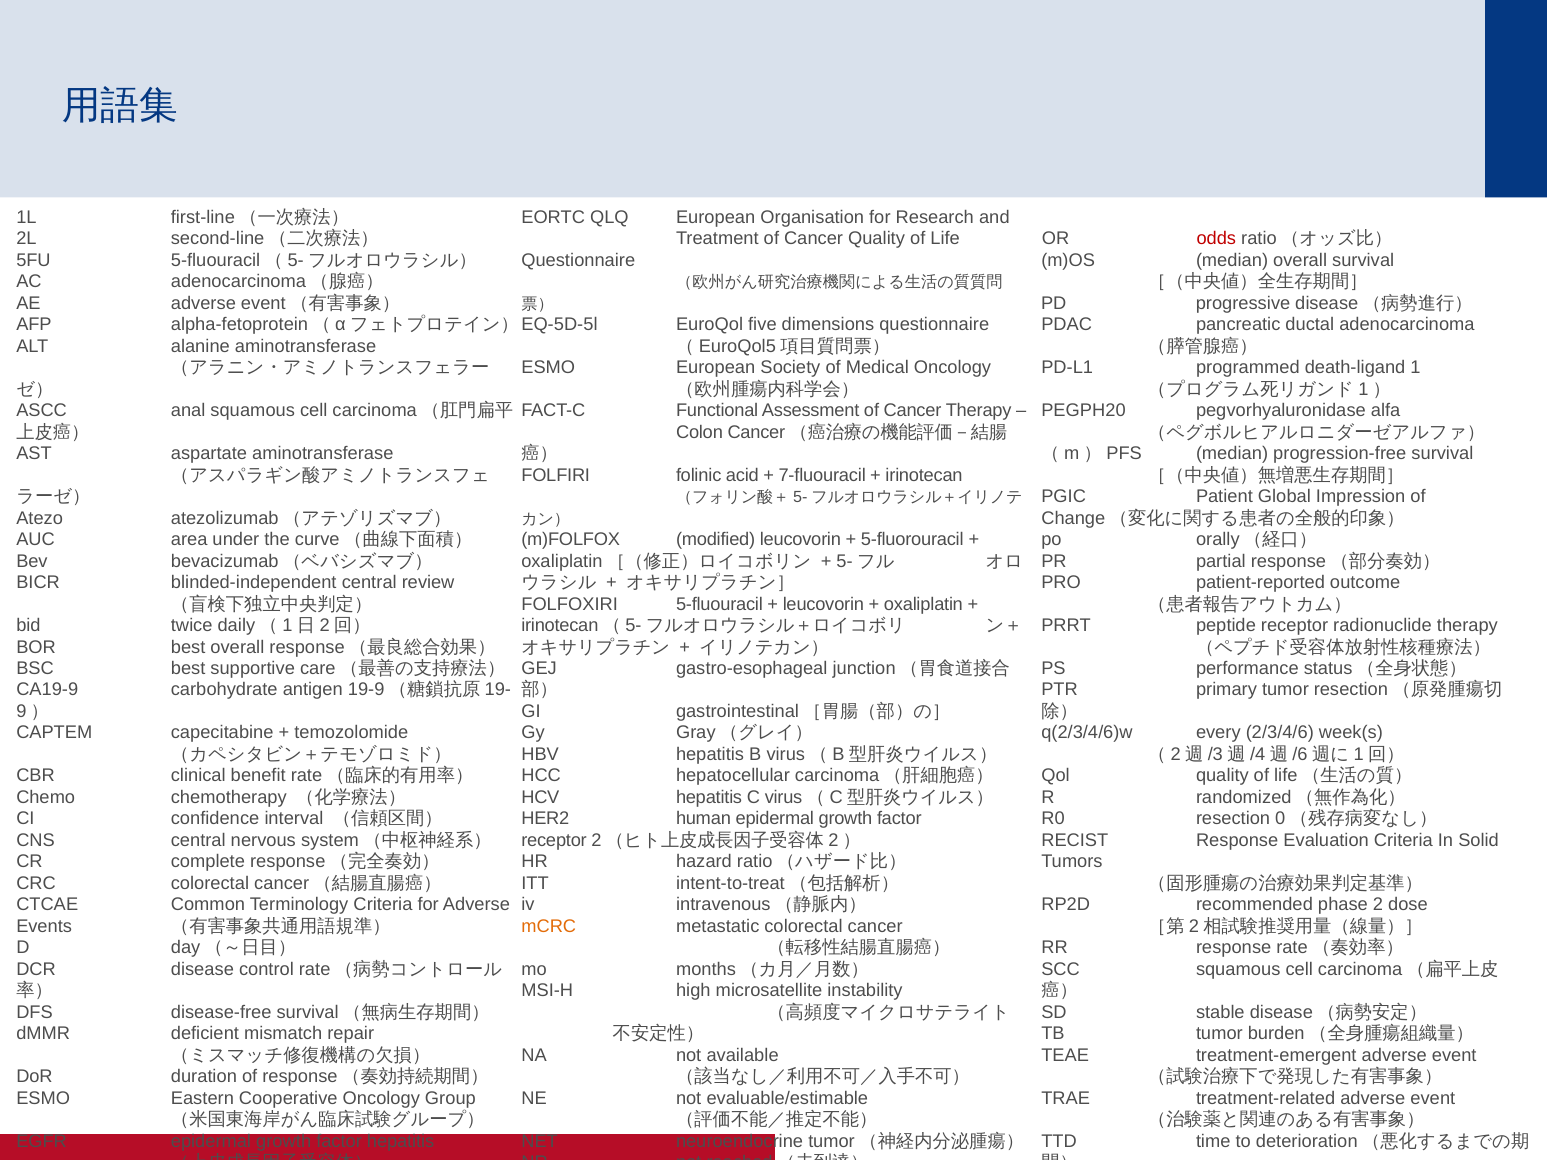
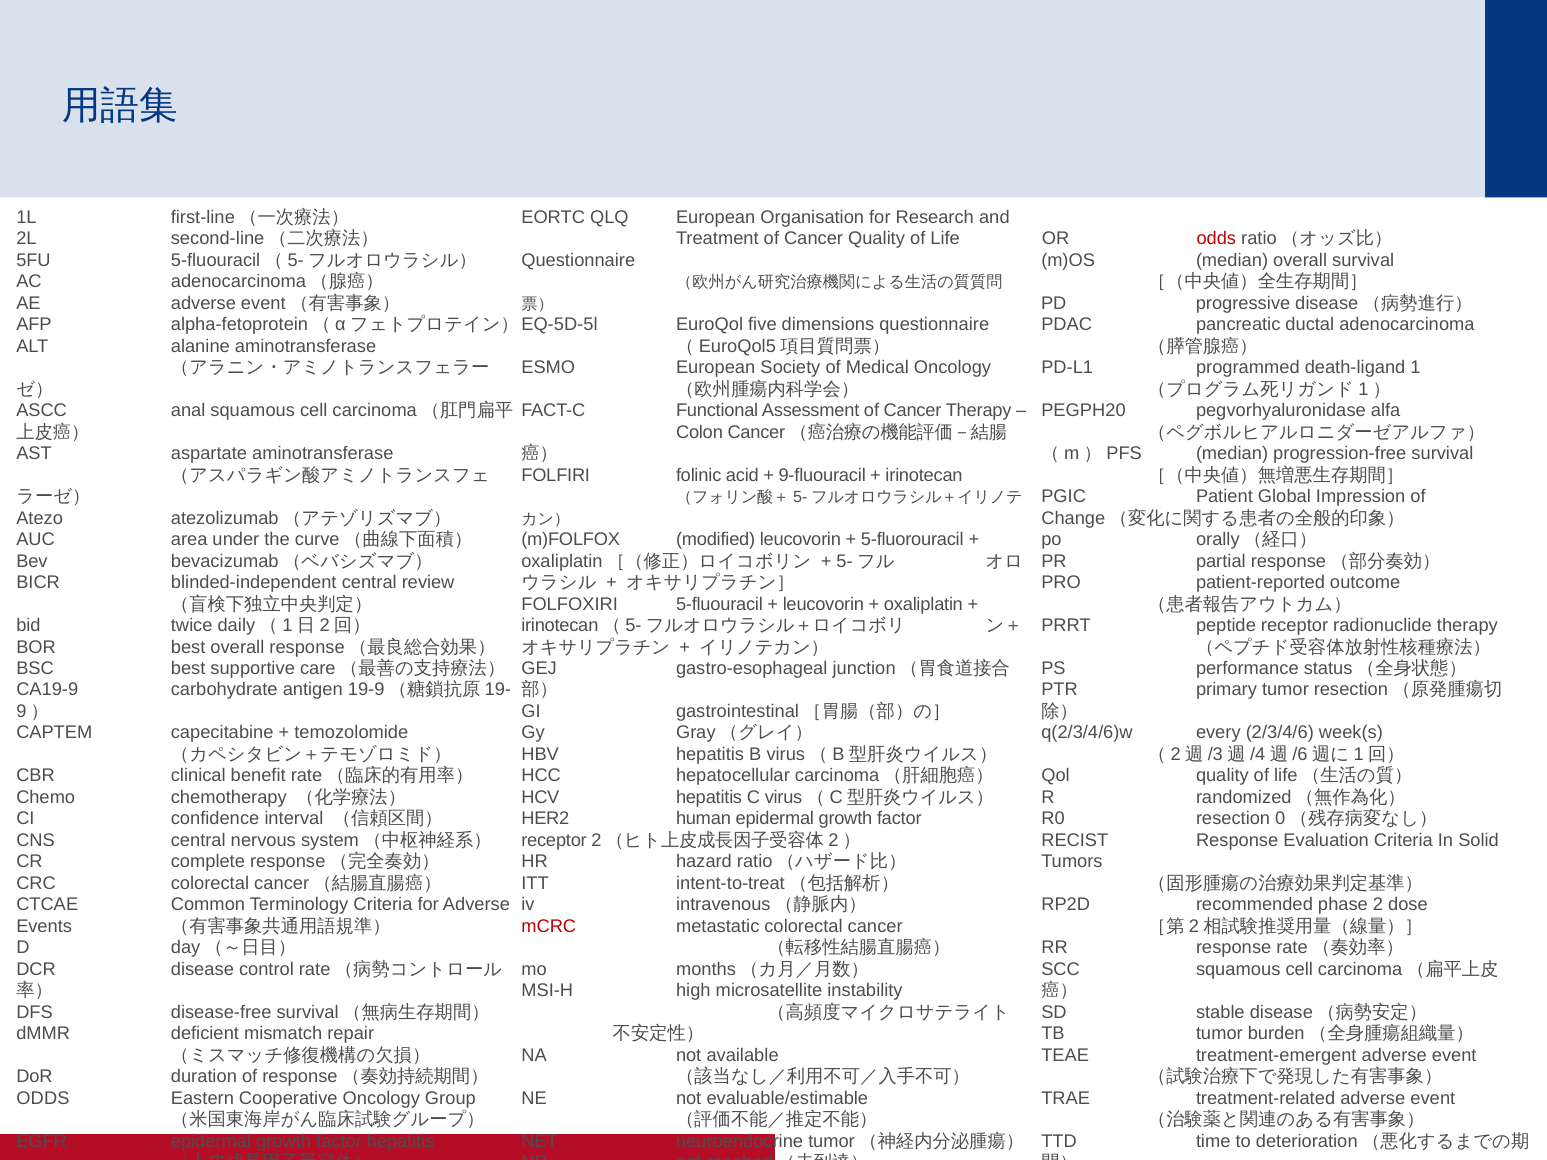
7-fluouracil: 7-fluouracil -> 9-fluouracil
mCRC colour: orange -> red
ESMO at (43, 1099): ESMO -> ODDS
